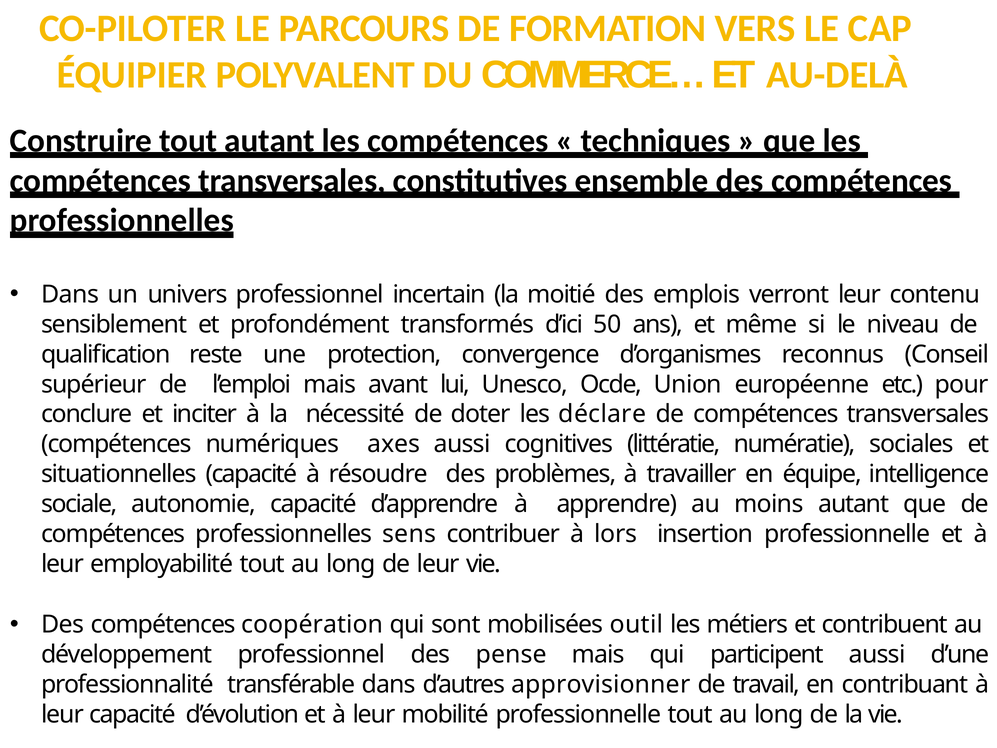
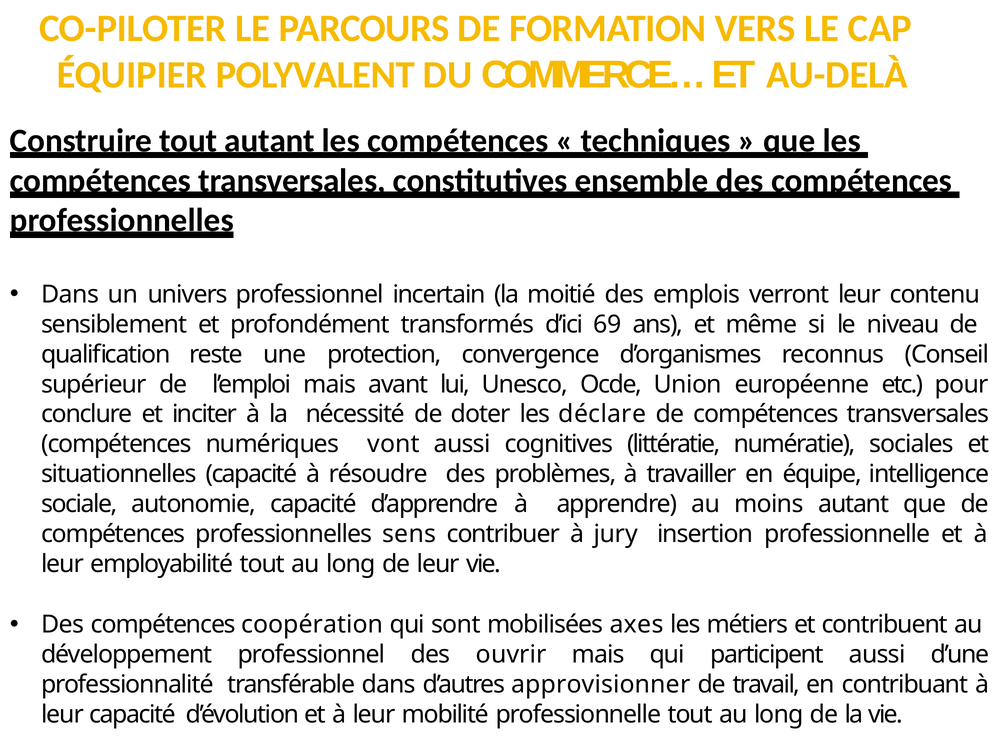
50: 50 -> 69
axes: axes -> vont
lors: lors -> jury
outil: outil -> axes
pense: pense -> ouvrir
